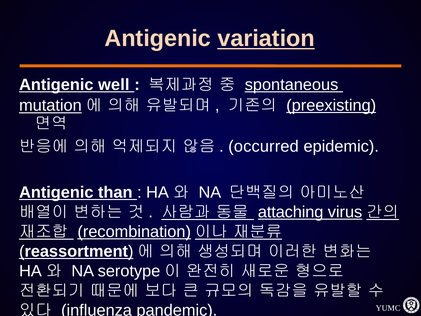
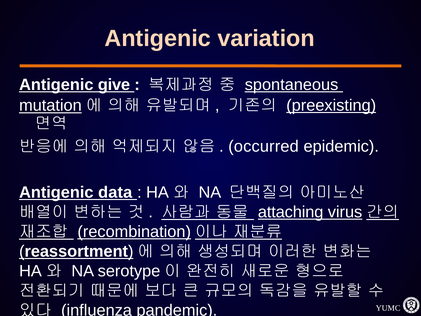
variation underline: present -> none
well: well -> give
than: than -> data
